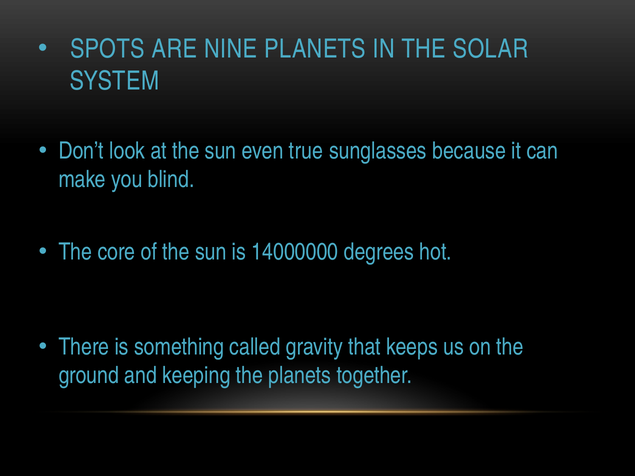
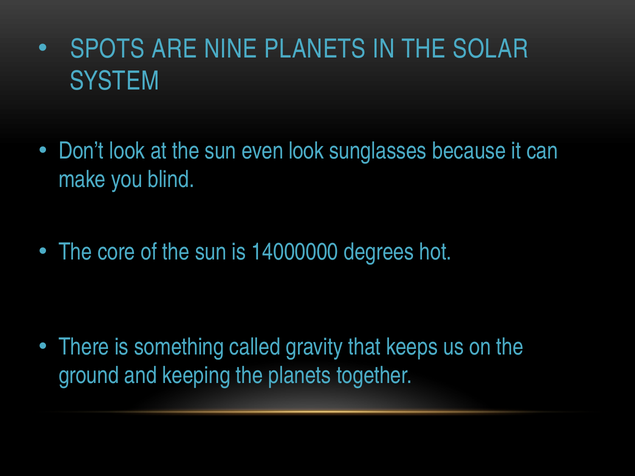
even true: true -> look
